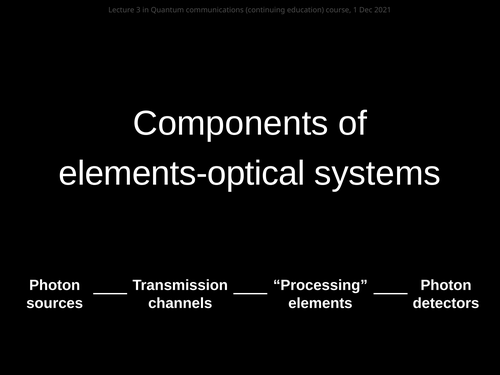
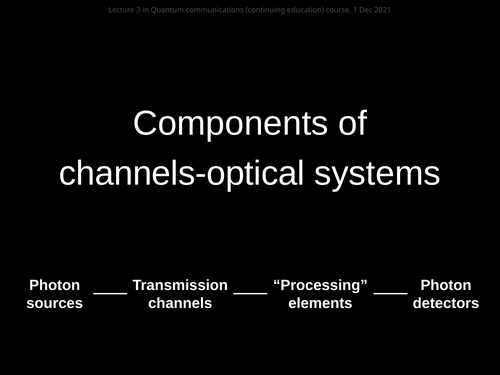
elements-optical: elements-optical -> channels-optical
